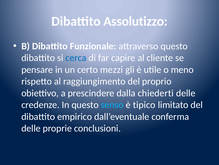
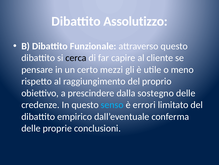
cerca colour: blue -> black
chiederti: chiederti -> sostegno
tipico: tipico -> errori
